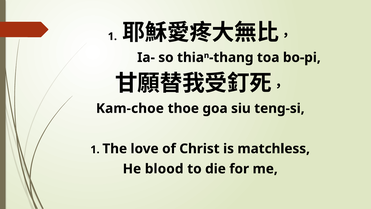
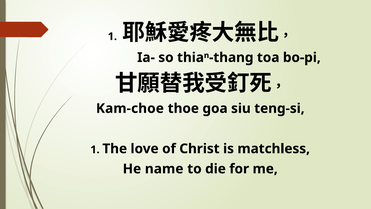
blood: blood -> name
